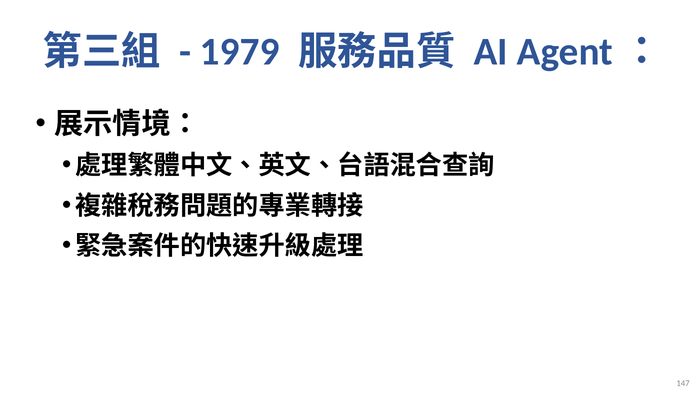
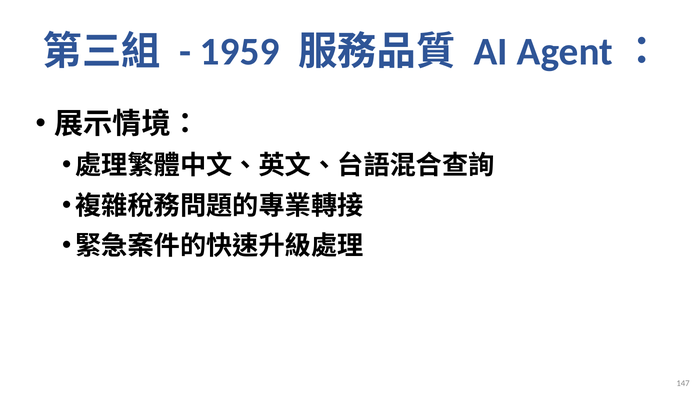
1979: 1979 -> 1959
